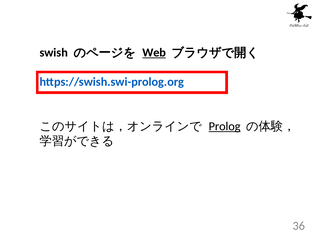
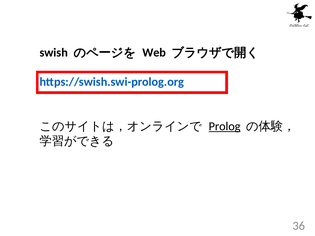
Web underline: present -> none
